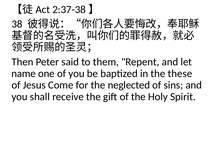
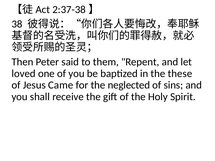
name: name -> loved
Come: Come -> Came
